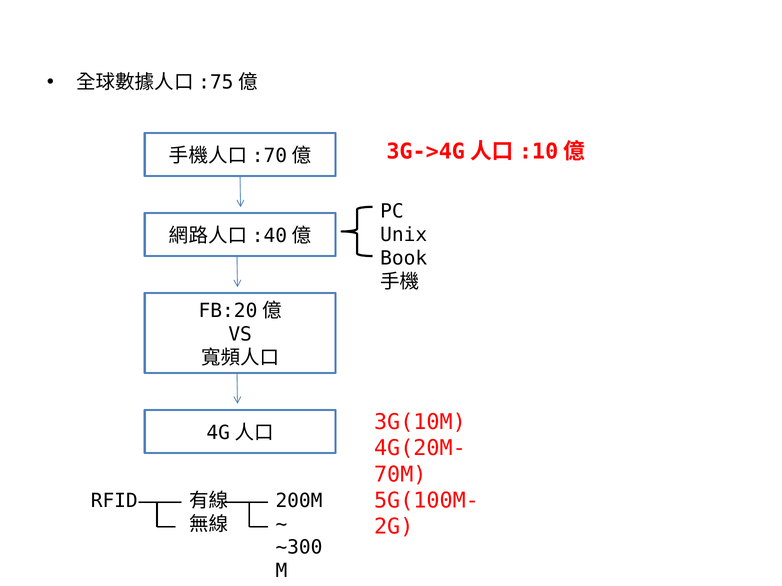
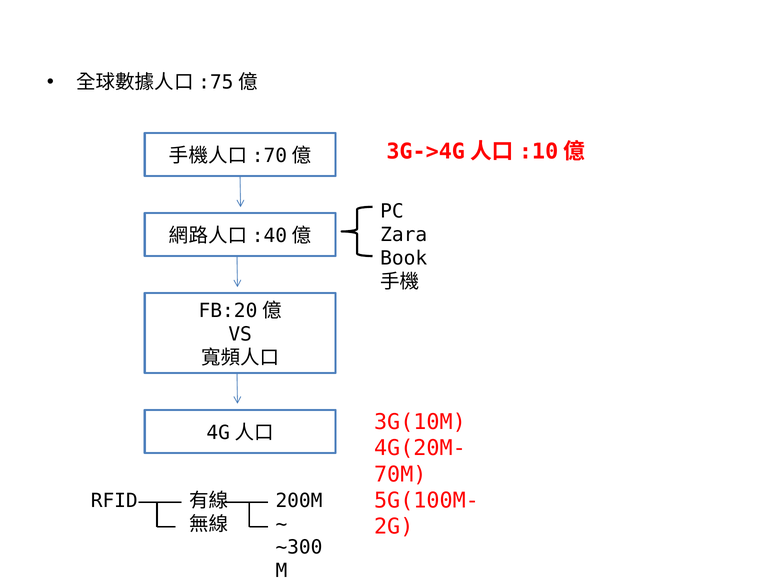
Unix: Unix -> Zara
